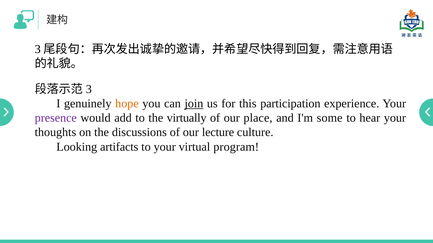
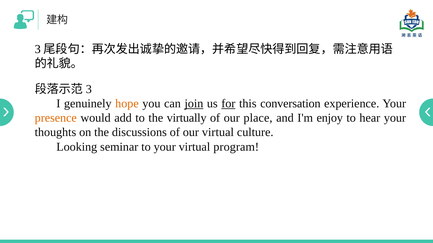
for underline: none -> present
participation: participation -> conversation
presence colour: purple -> orange
some: some -> enjoy
our lecture: lecture -> virtual
artifacts: artifacts -> seminar
